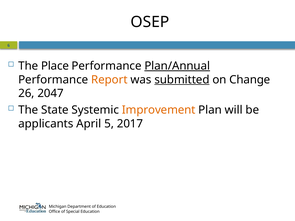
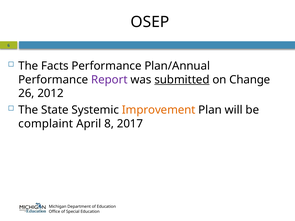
Place: Place -> Facts
Plan/Annual underline: present -> none
Report colour: orange -> purple
2047: 2047 -> 2012
applicants: applicants -> complaint
5: 5 -> 8
